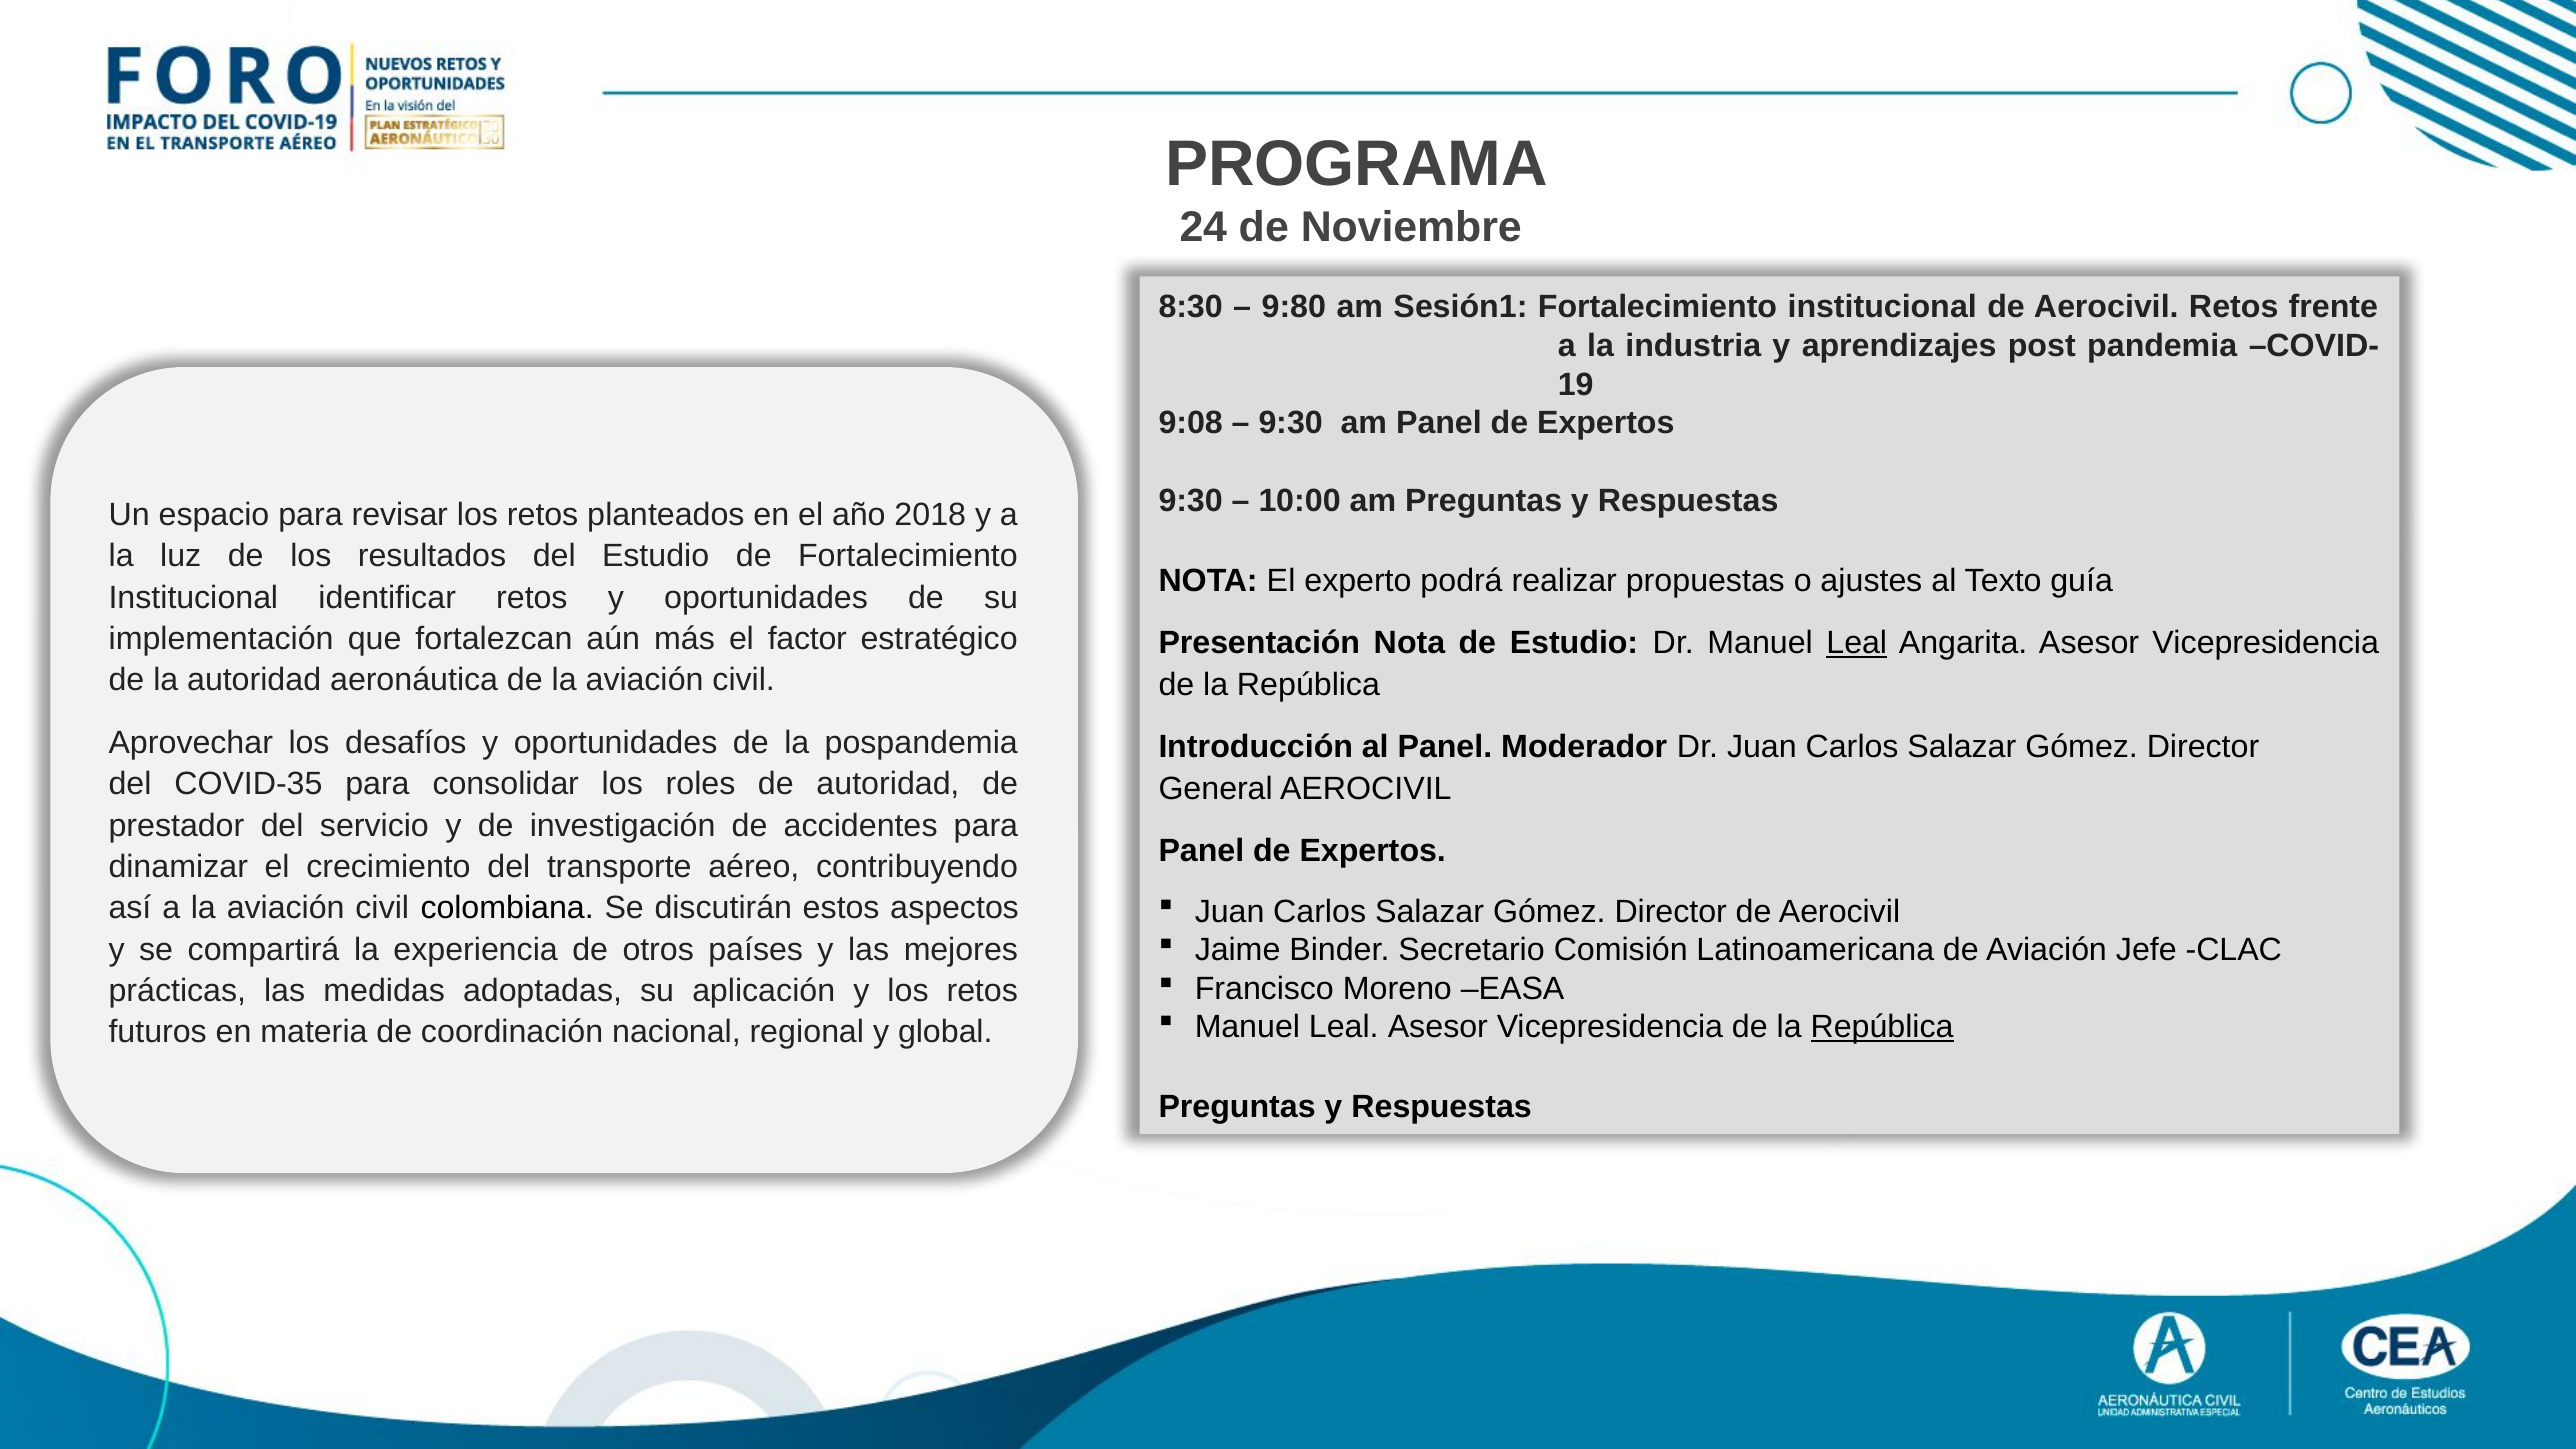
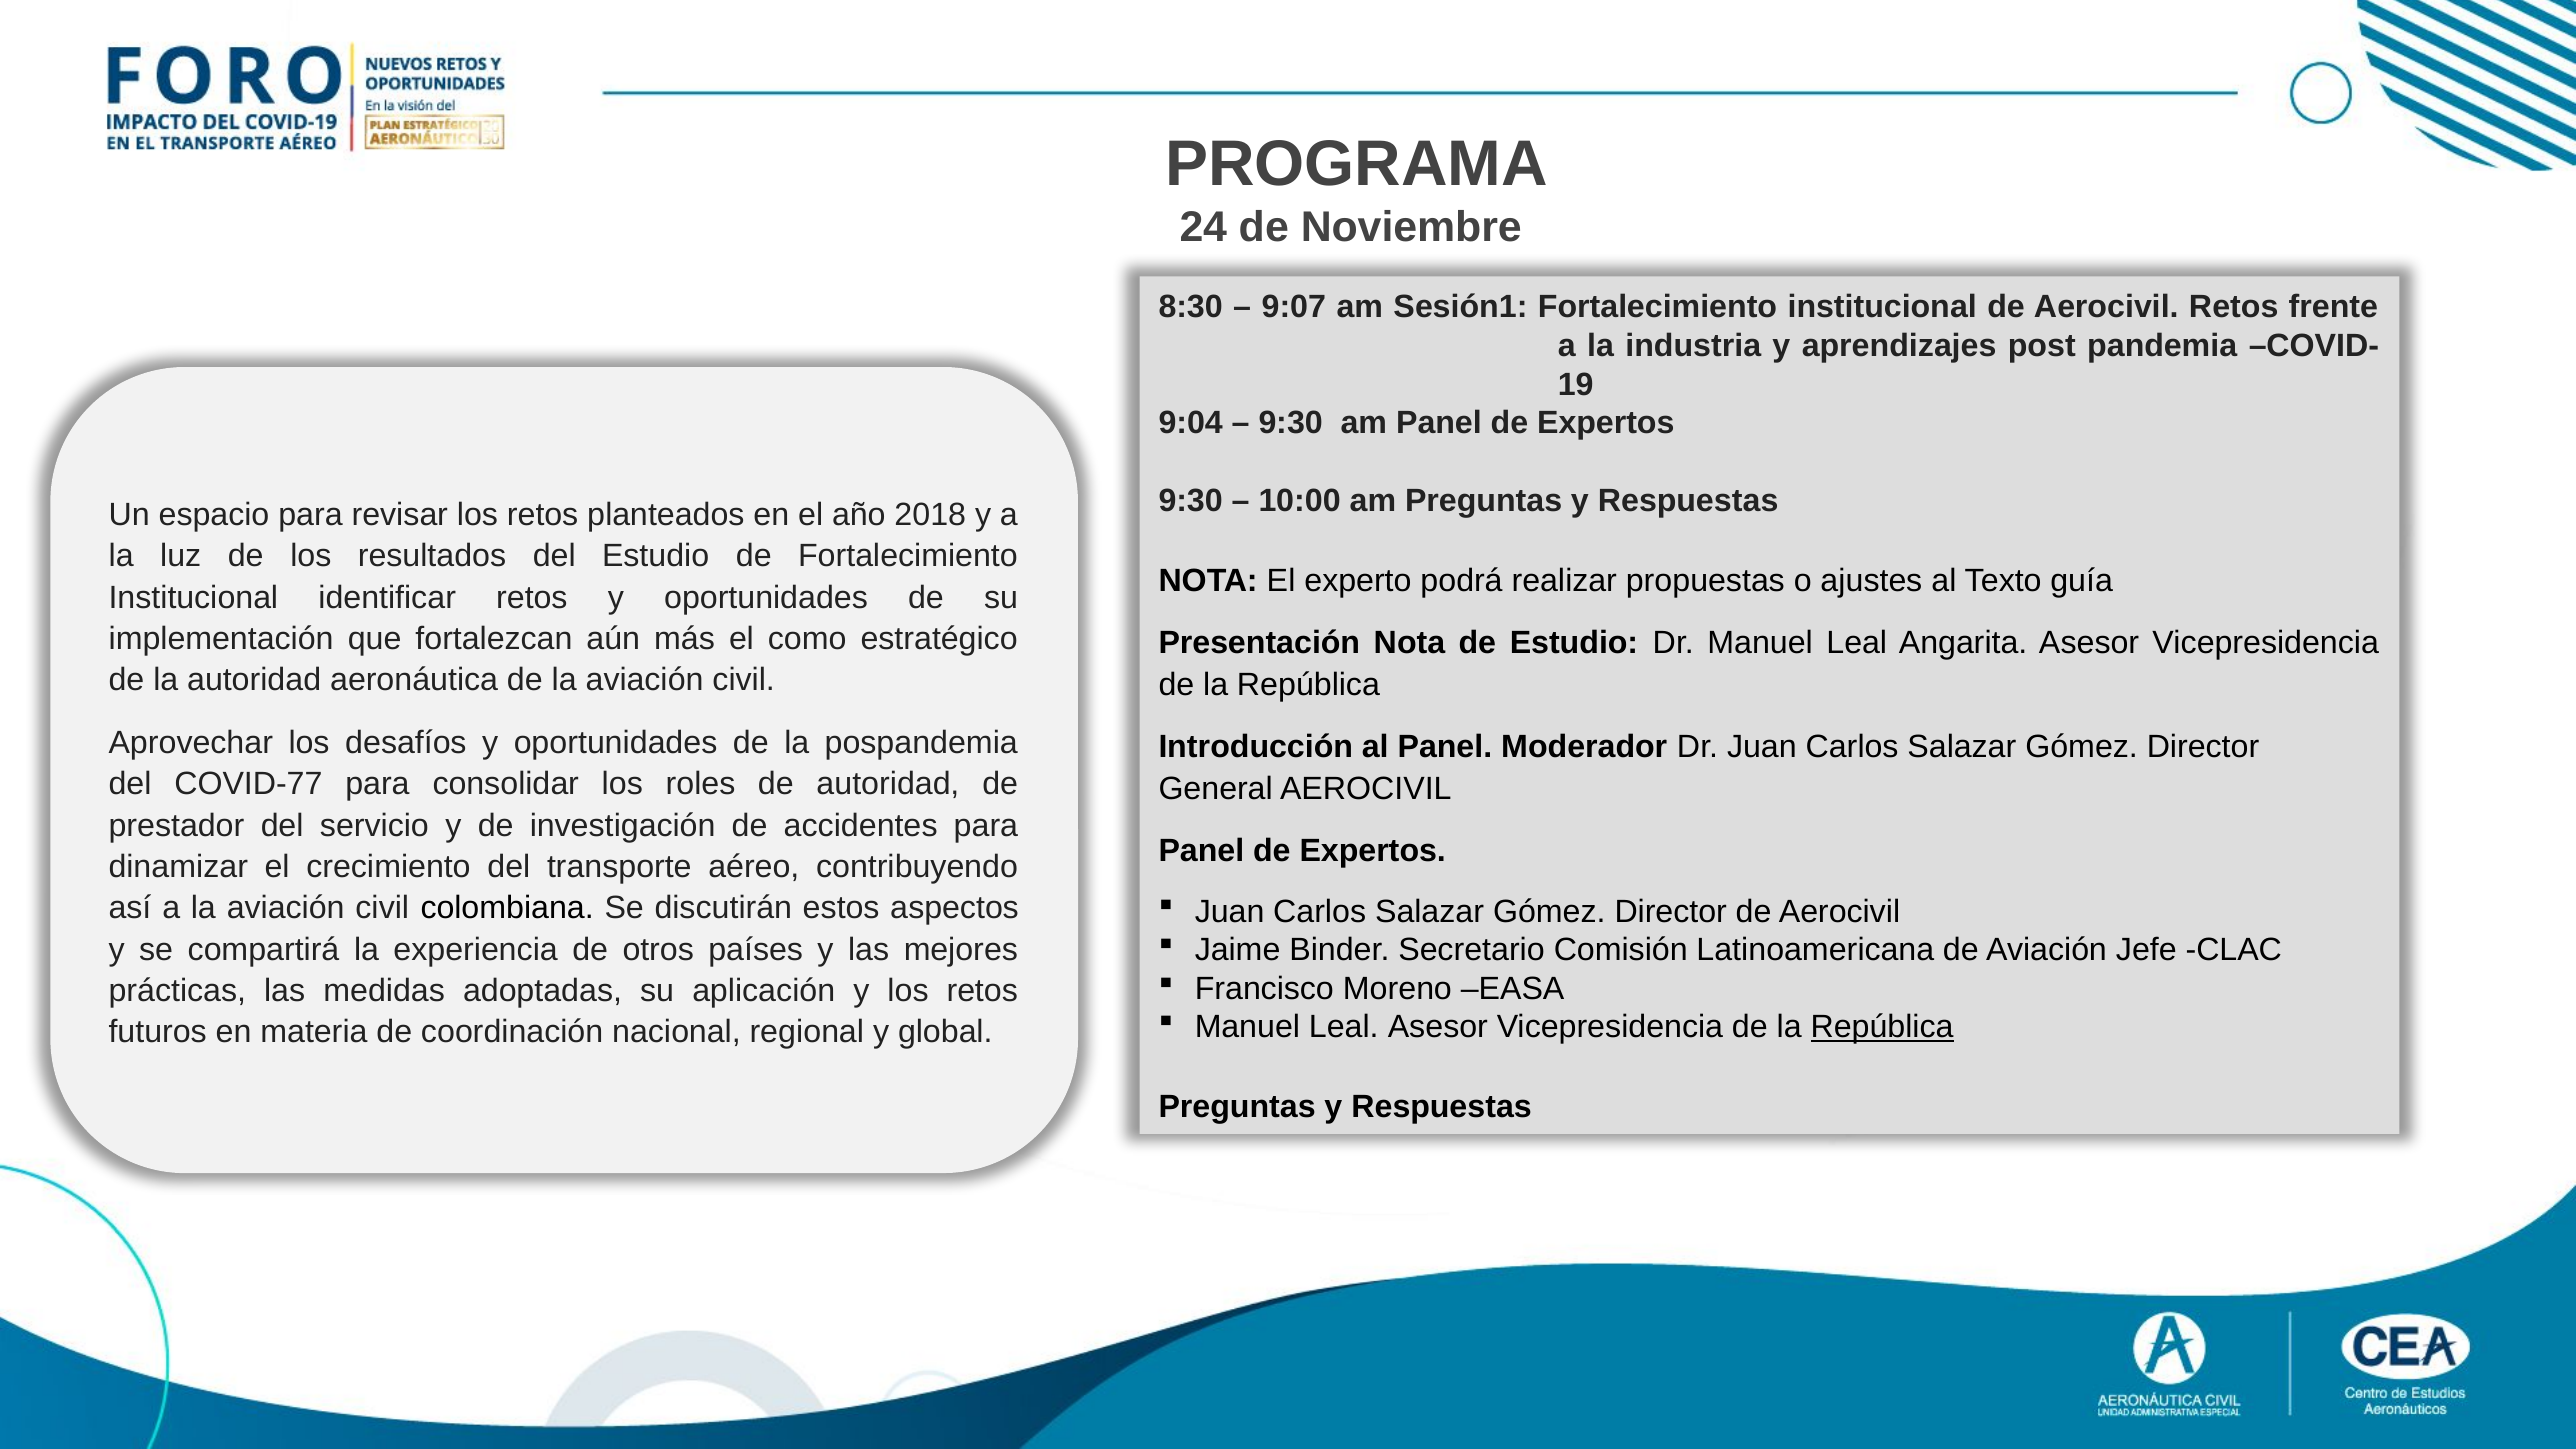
9:80: 9:80 -> 9:07
9:08: 9:08 -> 9:04
factor: factor -> como
Leal at (1857, 643) underline: present -> none
COVID-35: COVID-35 -> COVID-77
